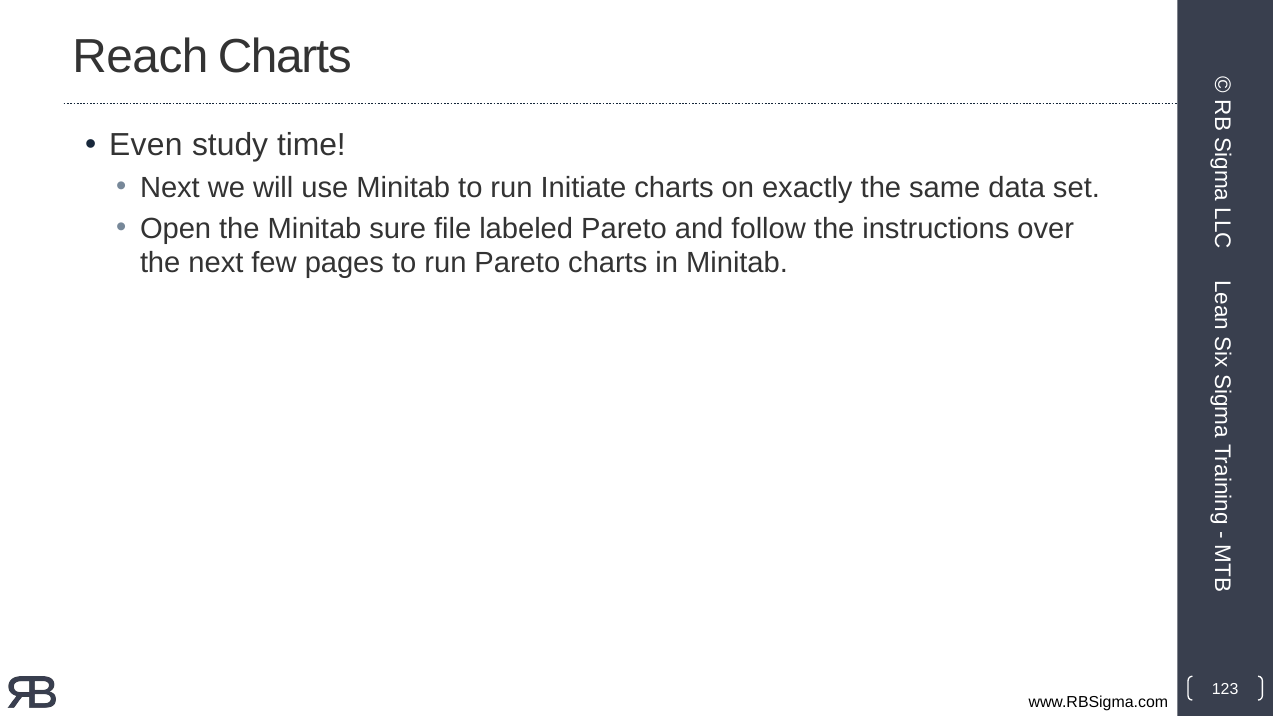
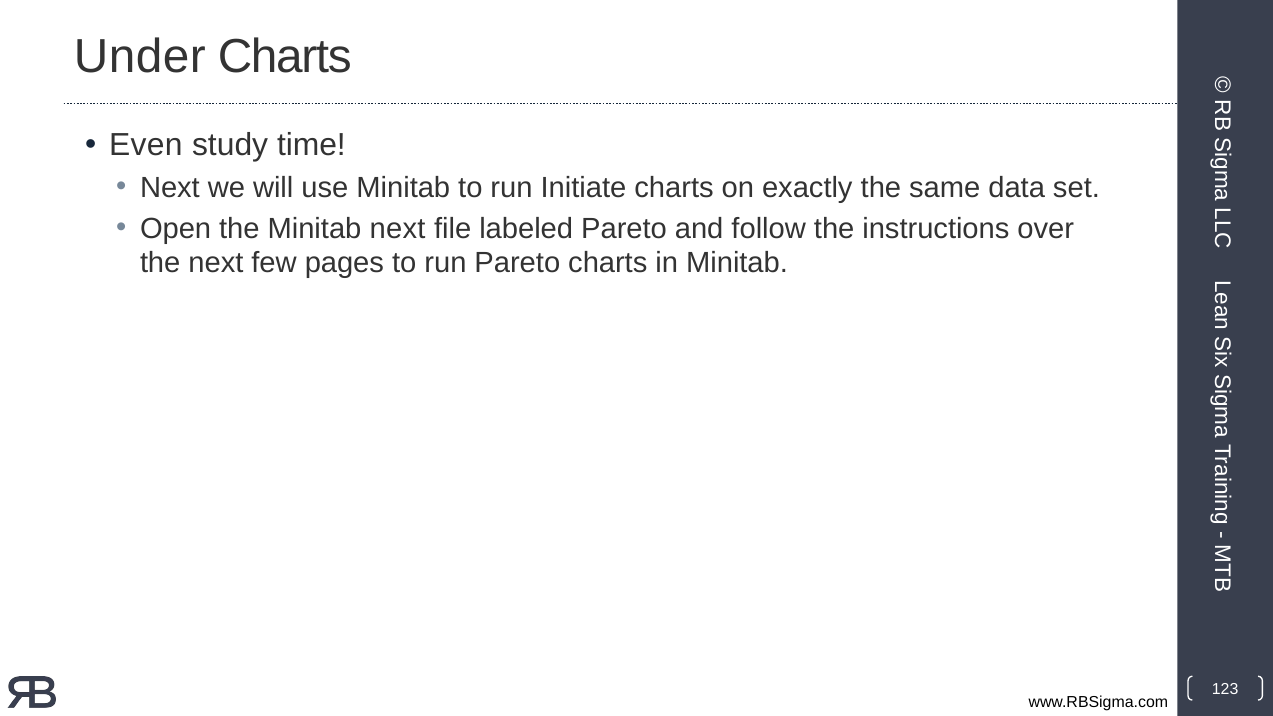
Reach: Reach -> Under
Minitab sure: sure -> next
